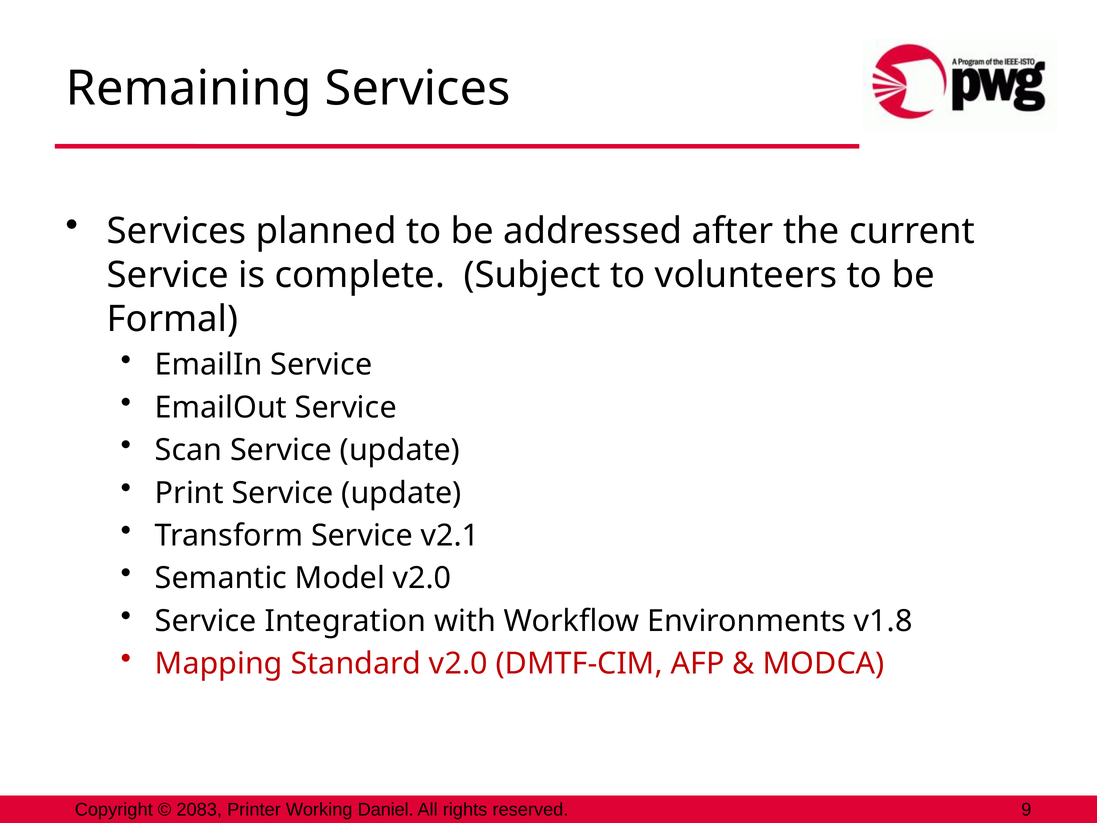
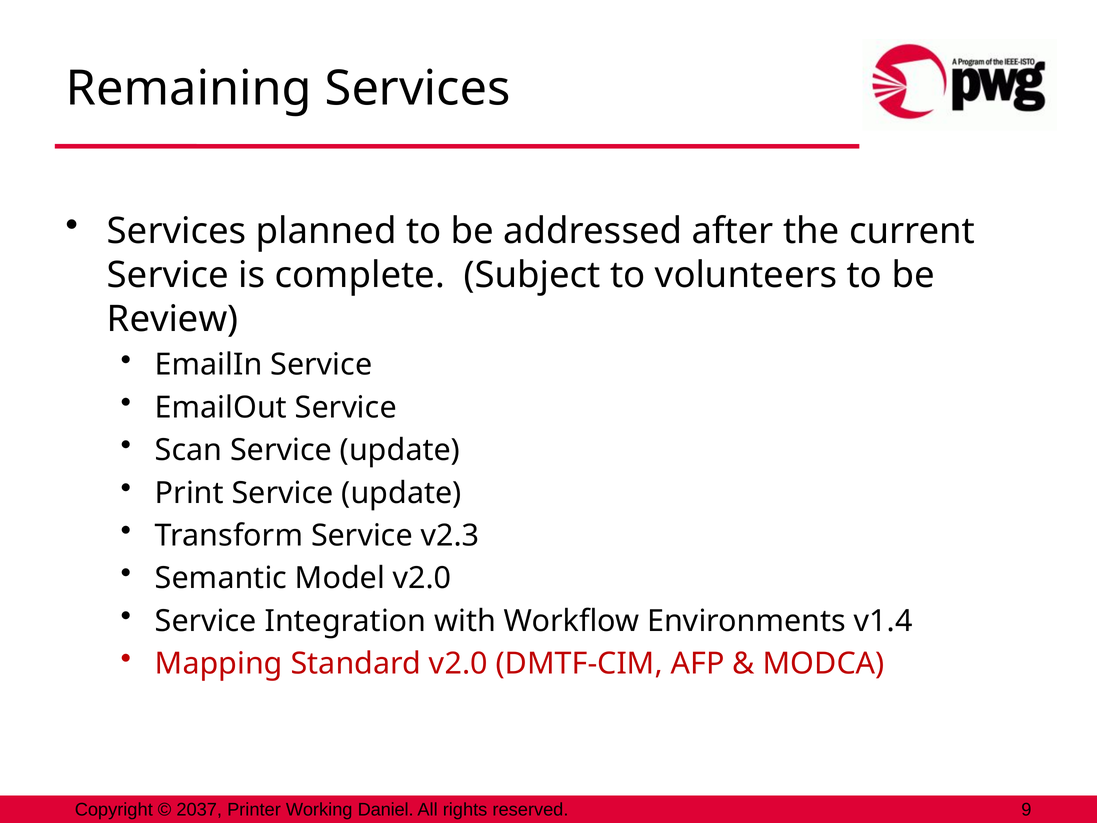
Formal: Formal -> Review
v2.1: v2.1 -> v2.3
v1.8: v1.8 -> v1.4
2083: 2083 -> 2037
